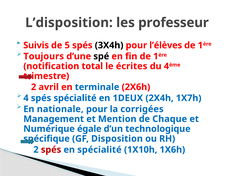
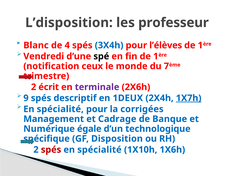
Suivis: Suivis -> Blanc
5: 5 -> 4
3X4h colour: black -> blue
Toujours: Toujours -> Vendredi
total: total -> ceux
écrites: écrites -> monde
du 4: 4 -> 7
avril: avril -> écrit
terminale colour: blue -> purple
4 at (26, 98): 4 -> 9
spés spécialité: spécialité -> descriptif
1X7h underline: none -> present
nationale at (60, 109): nationale -> spécialité
Mention: Mention -> Cadrage
Chaque: Chaque -> Banque
